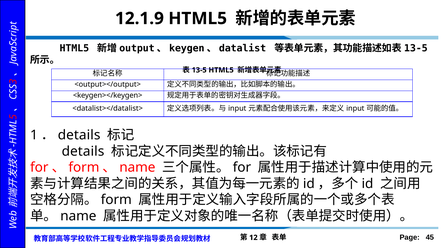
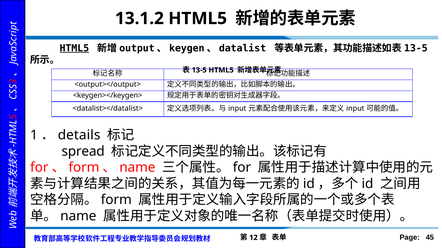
12.1.9: 12.1.9 -> 13.1.2
HTML5 at (74, 48) underline: none -> present
details at (83, 152): details -> spread
